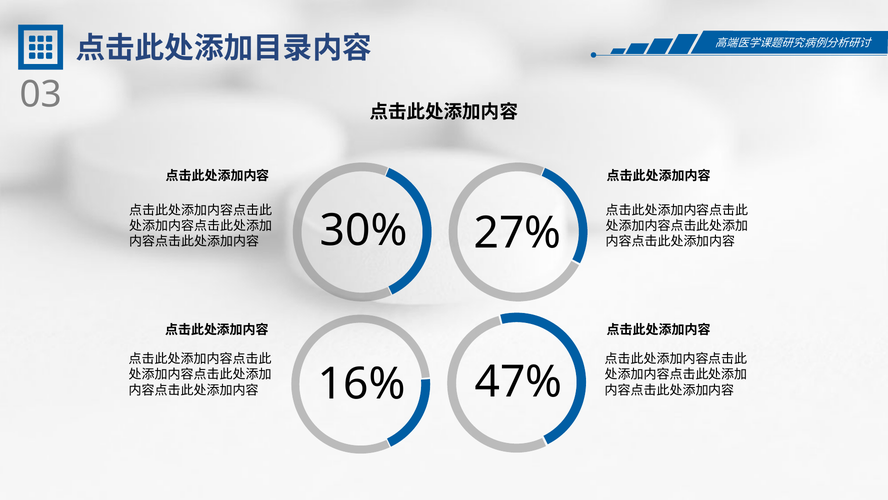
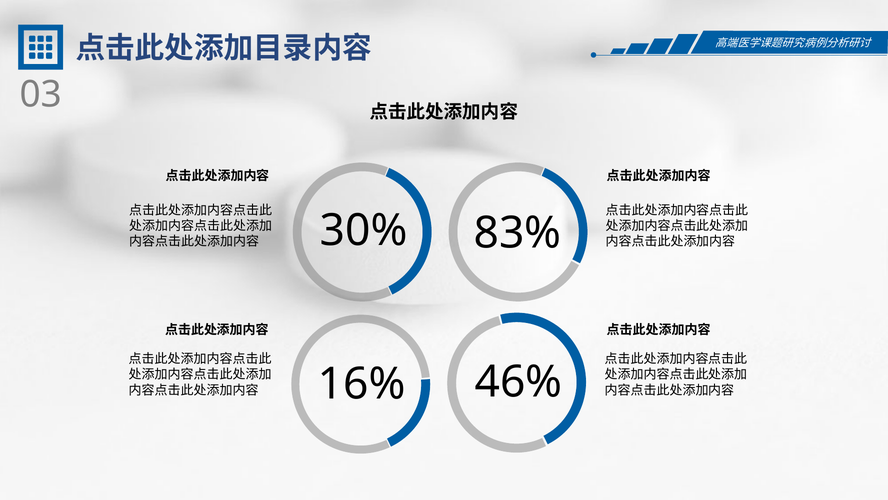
27%: 27% -> 83%
47%: 47% -> 46%
